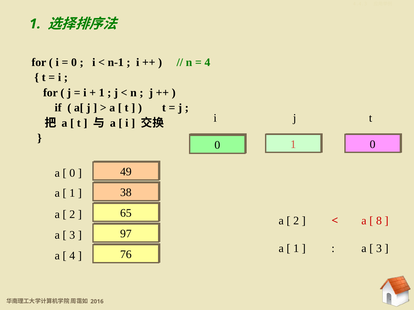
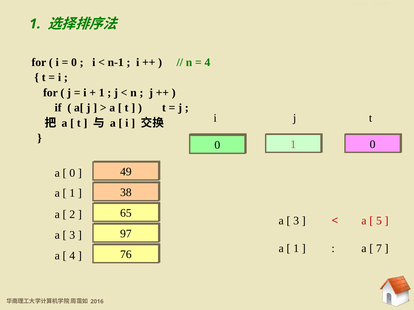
2 at (296, 221): 2 -> 3
8: 8 -> 5
3 at (379, 249): 3 -> 7
